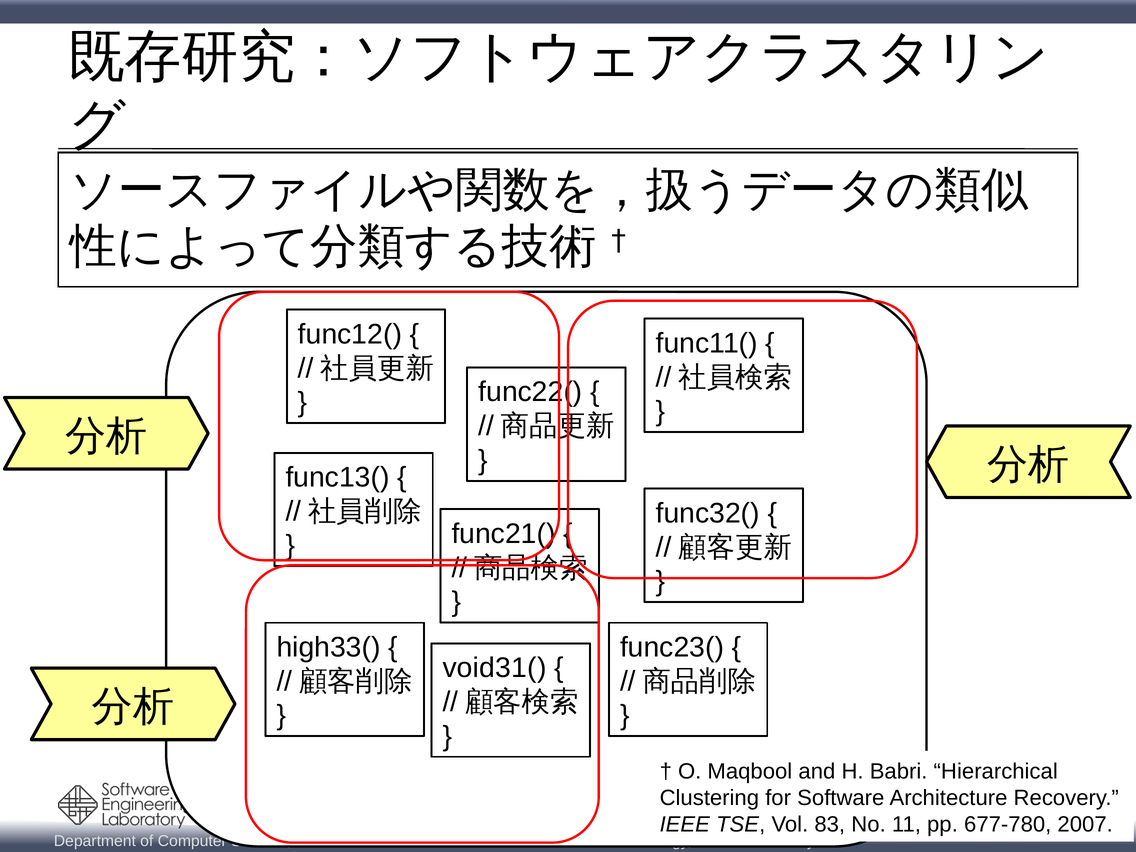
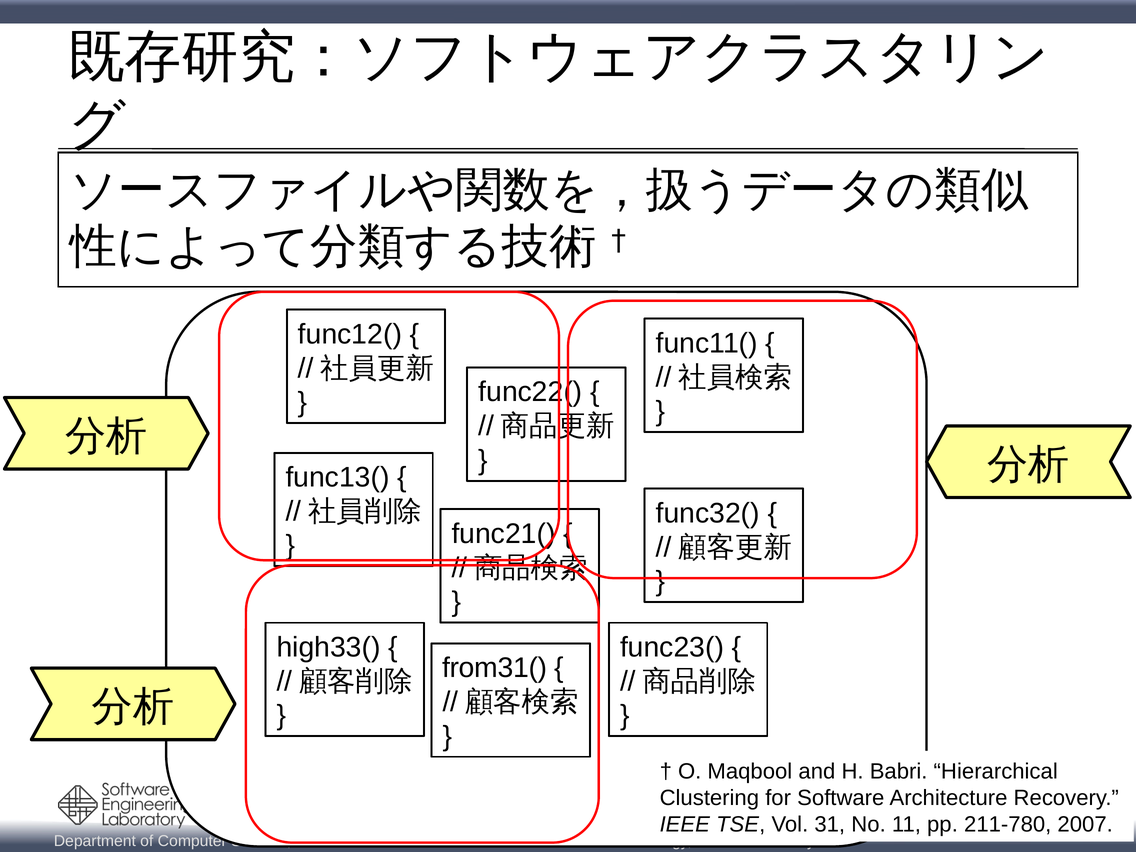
void31(: void31( -> from31(
83: 83 -> 31
677-780: 677-780 -> 211-780
